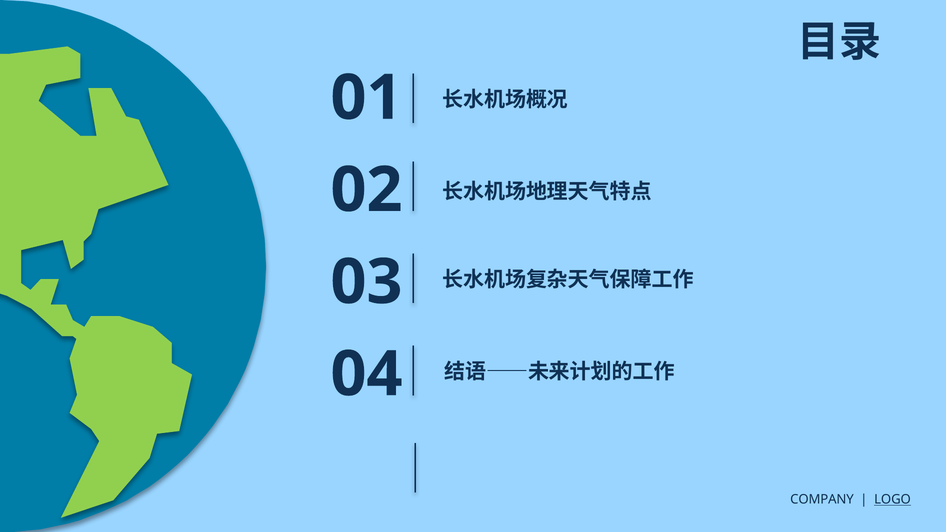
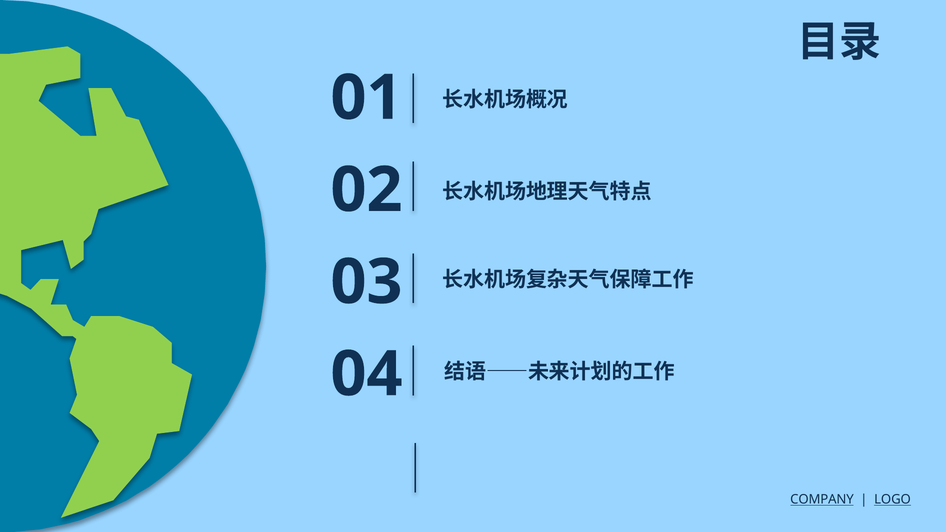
COMPANY underline: none -> present
